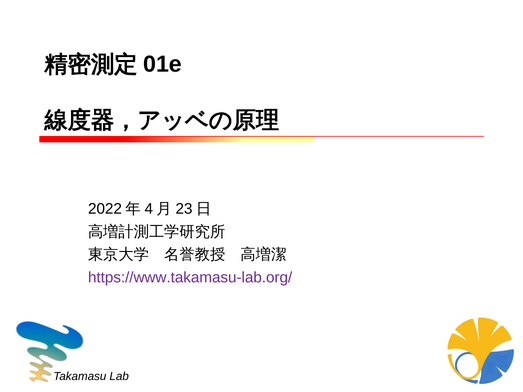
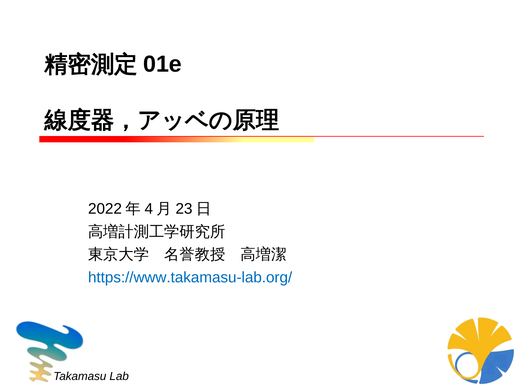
https://www.takamasu-lab.org/ colour: purple -> blue
